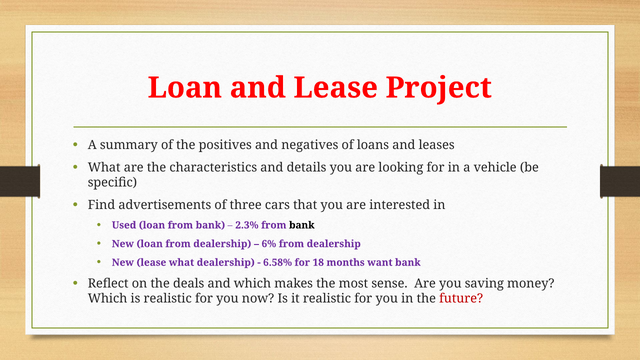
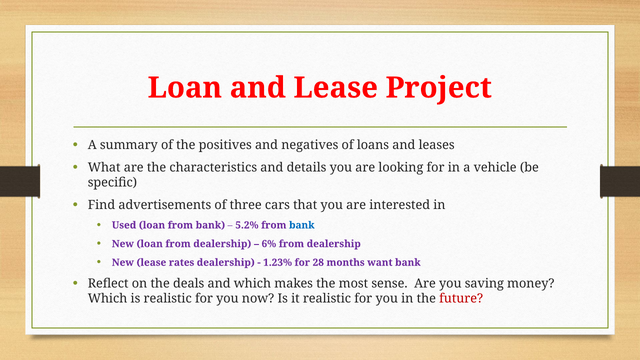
2.3%: 2.3% -> 5.2%
bank at (302, 225) colour: black -> blue
lease what: what -> rates
6.58%: 6.58% -> 1.23%
18: 18 -> 28
